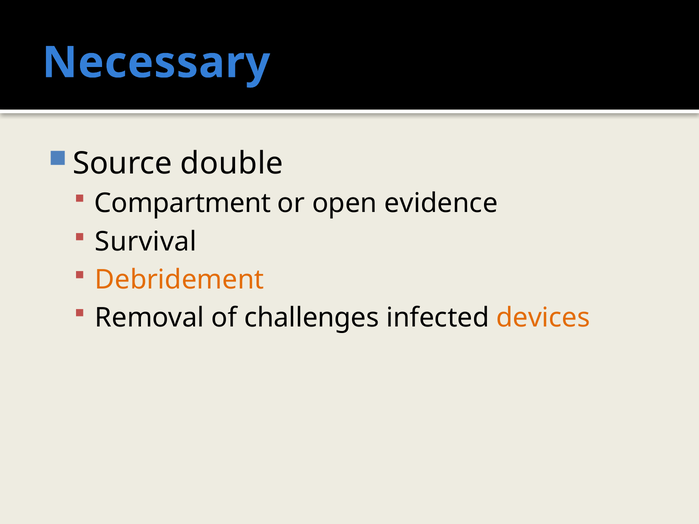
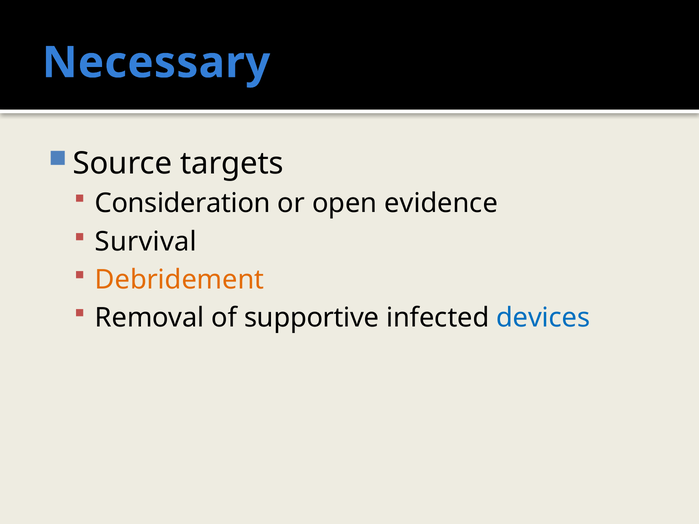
double: double -> targets
Compartment: Compartment -> Consideration
challenges: challenges -> supportive
devices colour: orange -> blue
